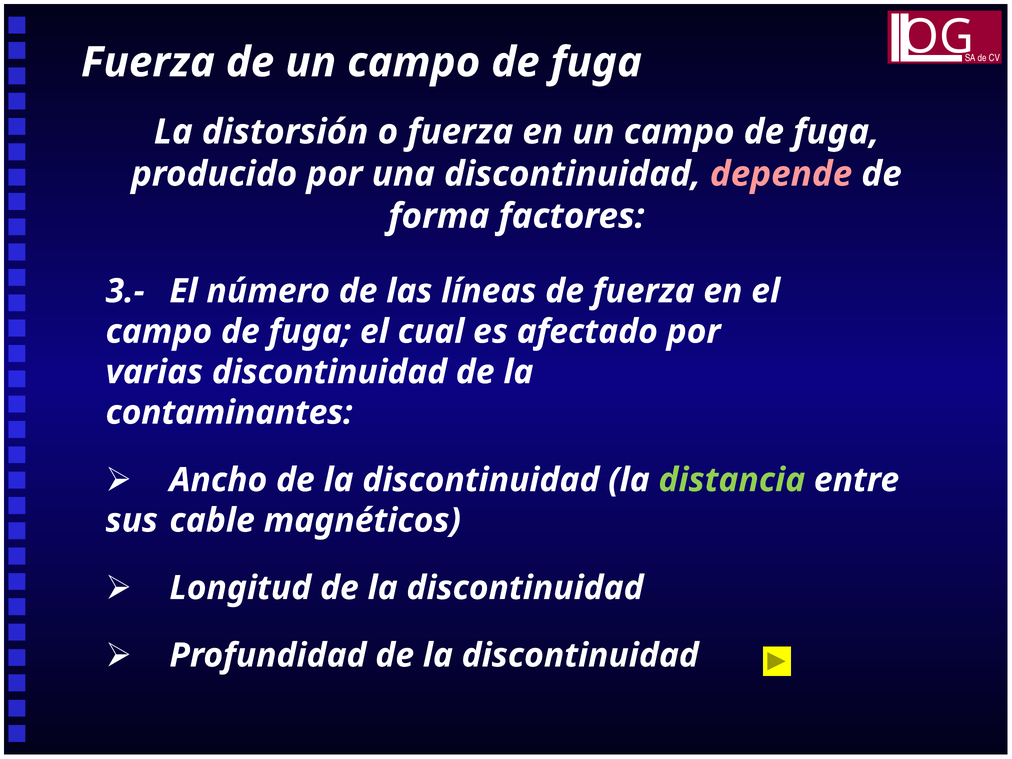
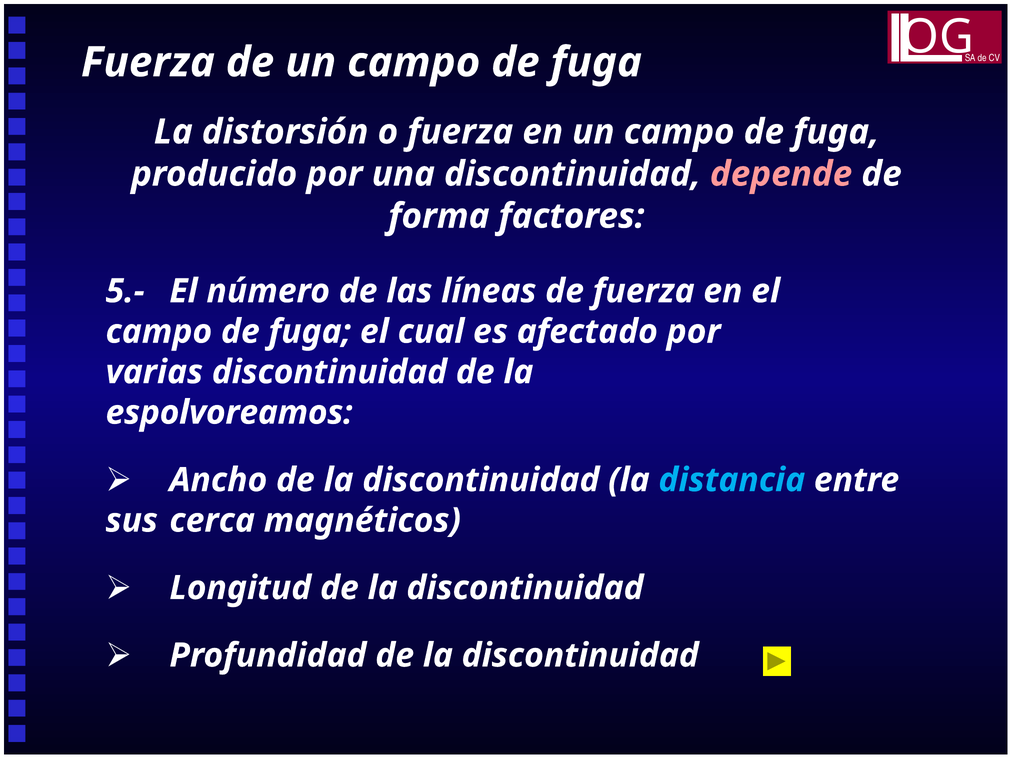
3.-: 3.- -> 5.-
contaminantes: contaminantes -> espolvoreamos
distancia colour: light green -> light blue
cable: cable -> cerca
